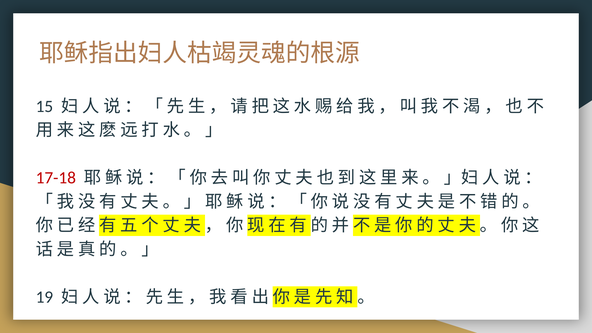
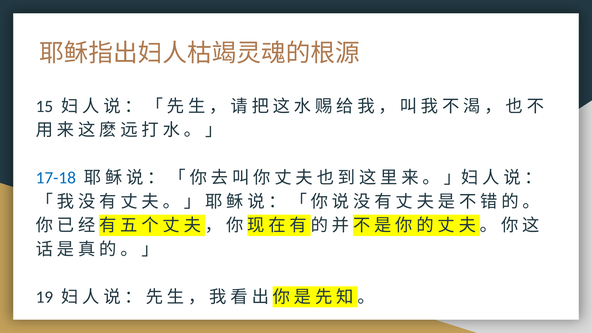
17-18 colour: red -> blue
